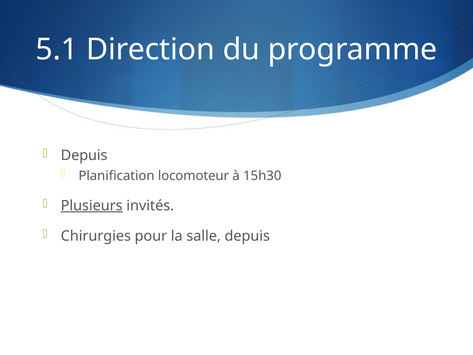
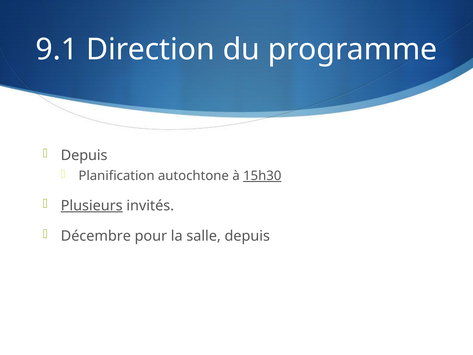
5.1: 5.1 -> 9.1
locomoteur: locomoteur -> autochtone
15h30 underline: none -> present
Chirurgies: Chirurgies -> Décembre
